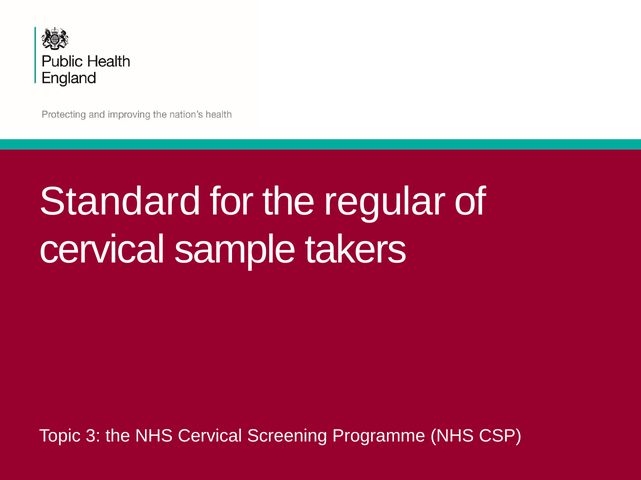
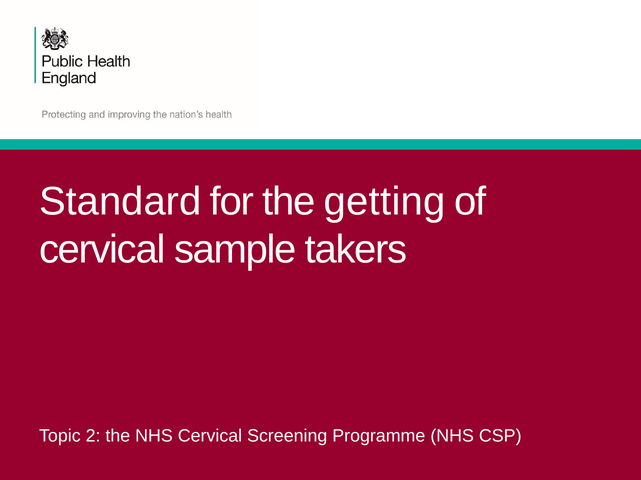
regular: regular -> getting
3: 3 -> 2
